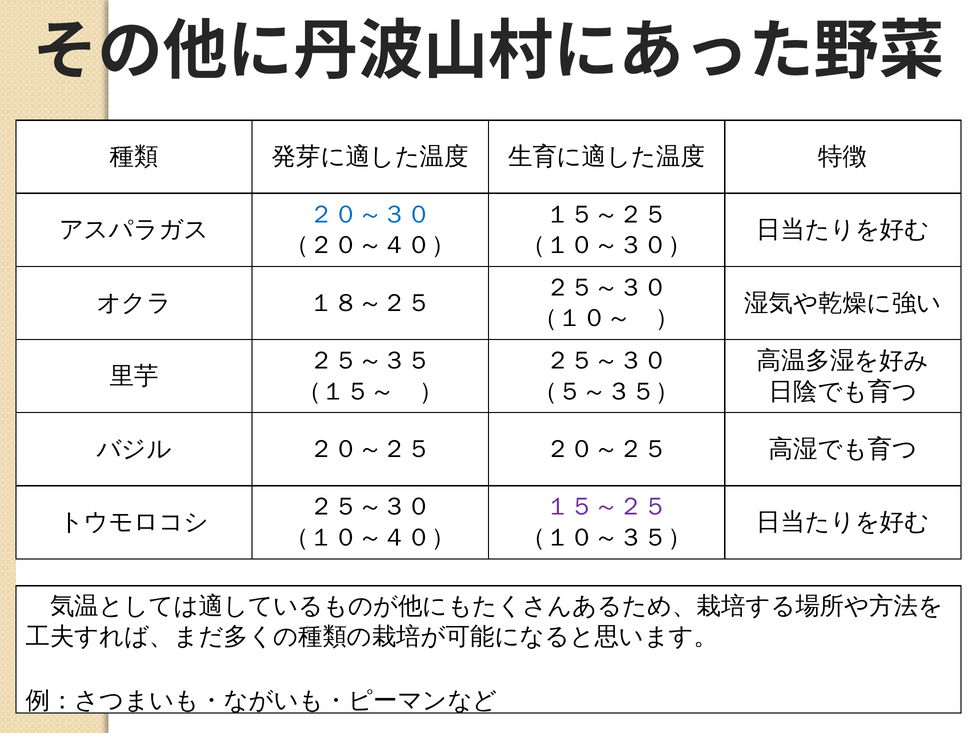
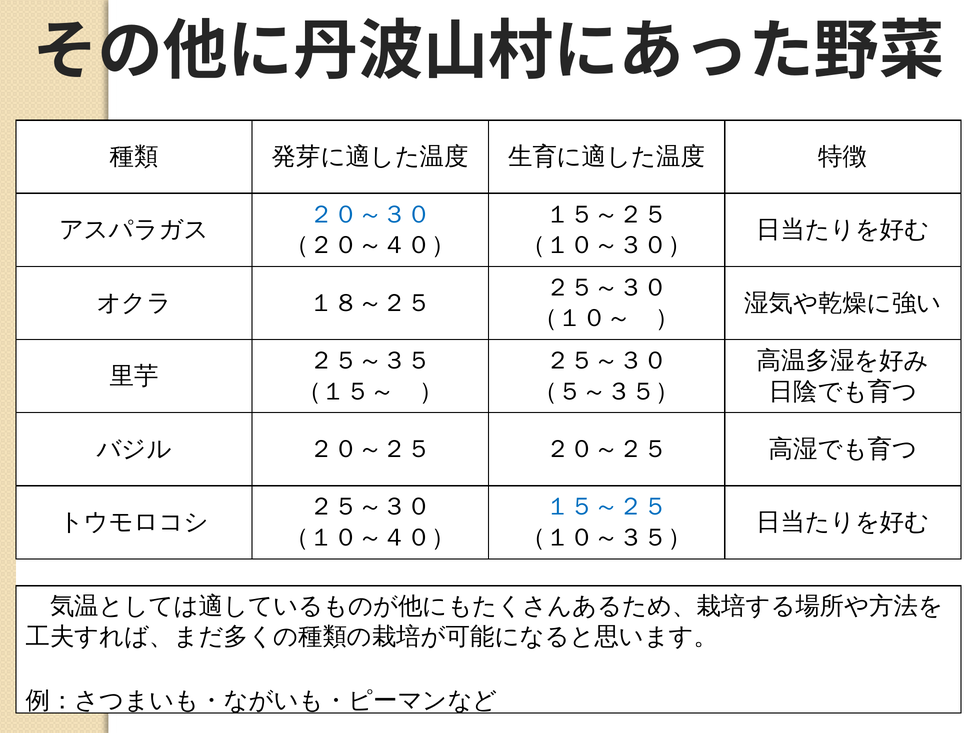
１５～２５ at (607, 507) colour: purple -> blue
